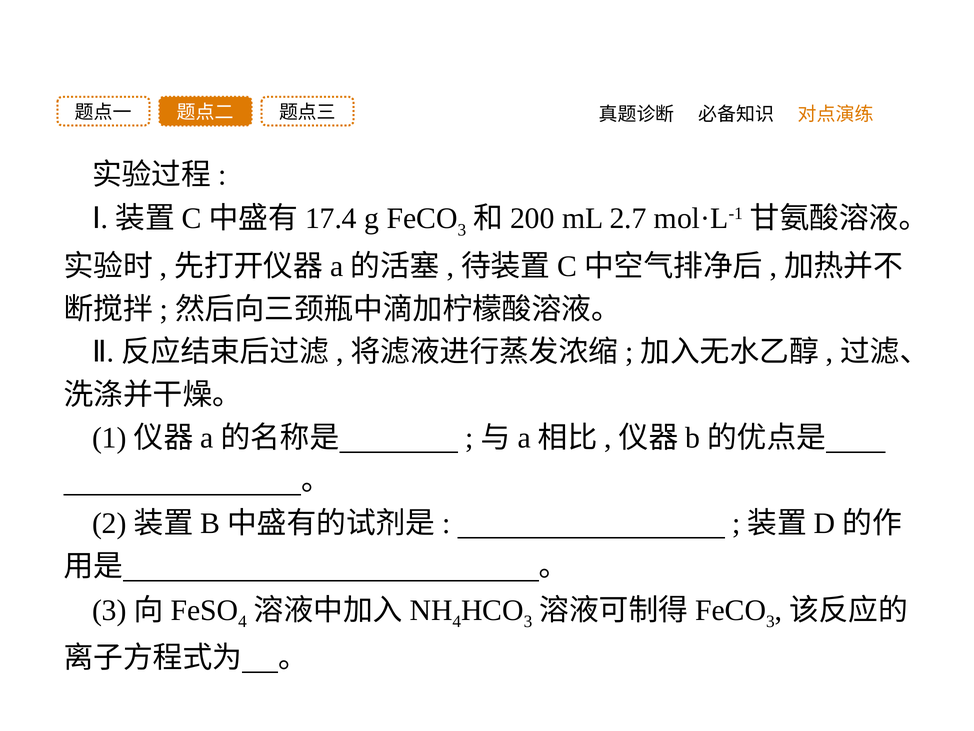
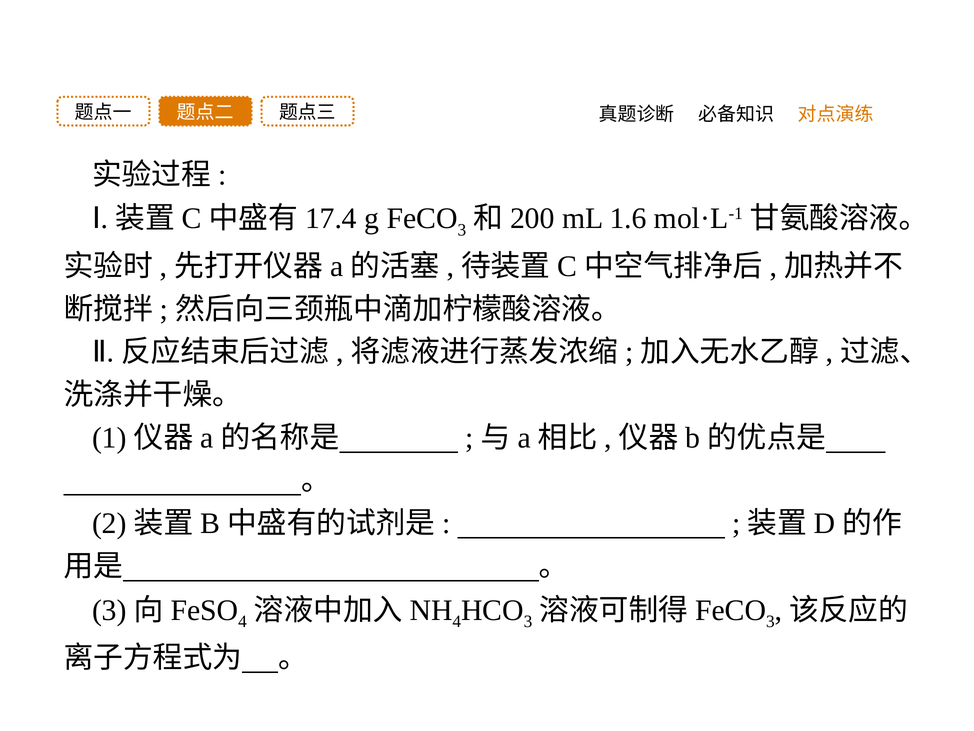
2.7: 2.7 -> 1.6
